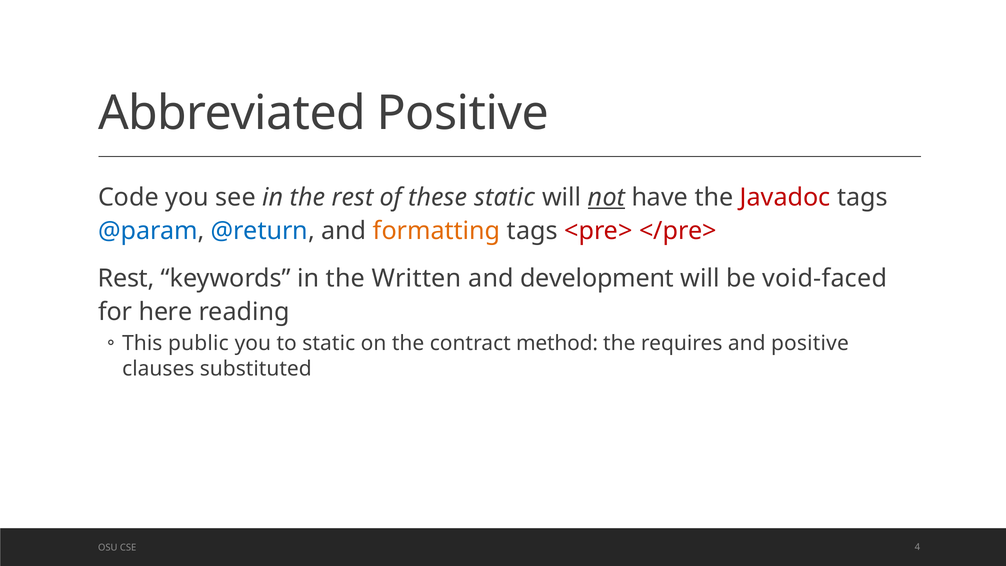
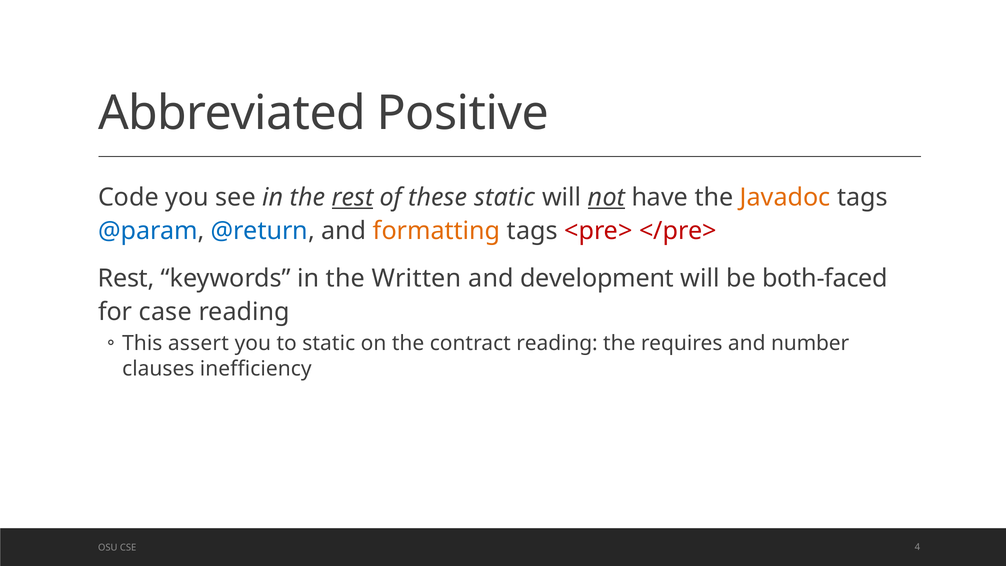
rest at (353, 198) underline: none -> present
Javadoc colour: red -> orange
void-faced: void-faced -> both-faced
here: here -> case
public: public -> assert
contract method: method -> reading
and positive: positive -> number
substituted: substituted -> inefficiency
